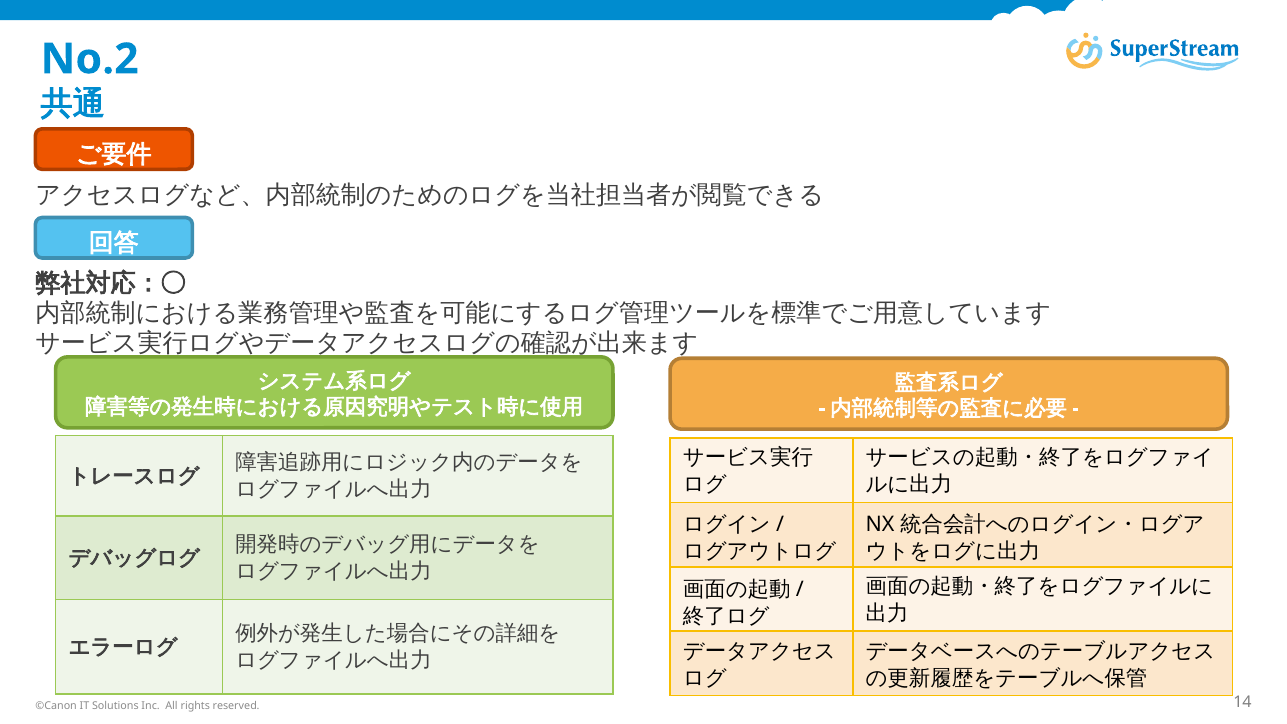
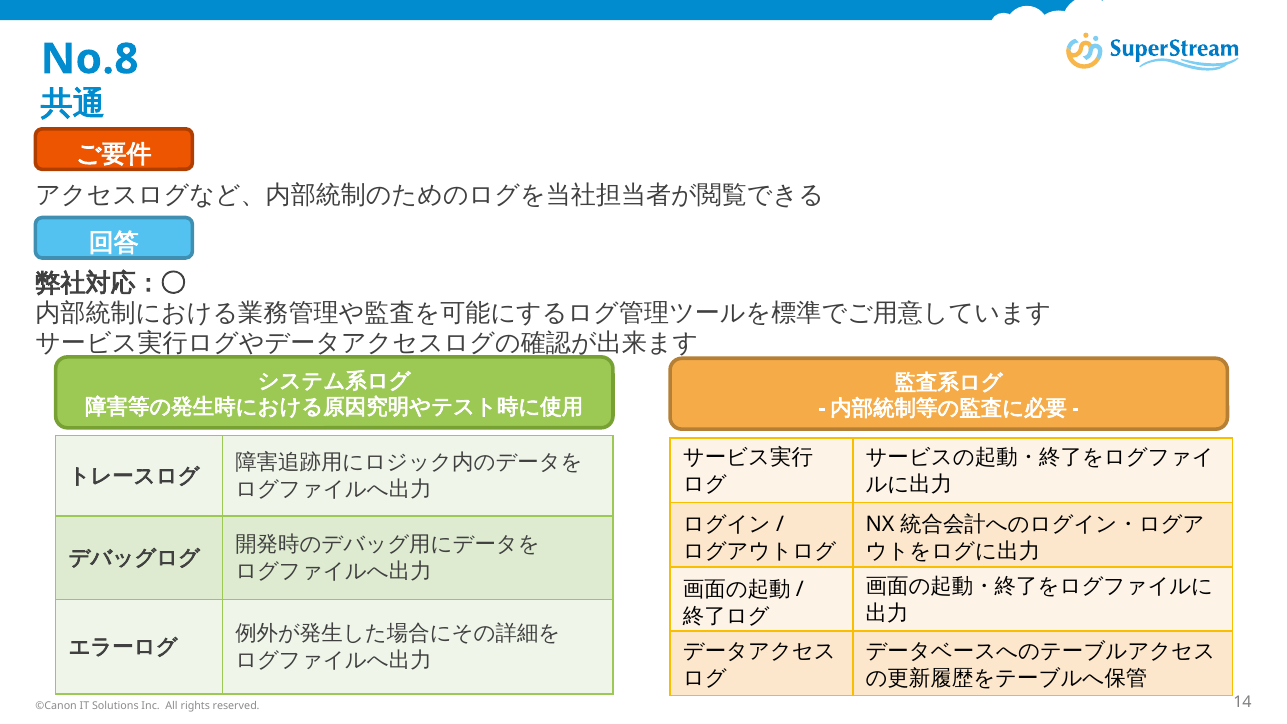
No.2: No.2 -> No.8
